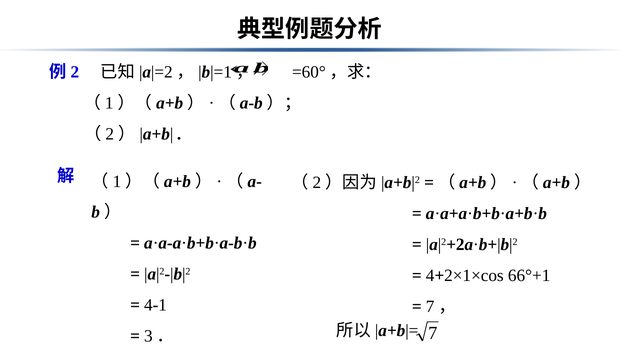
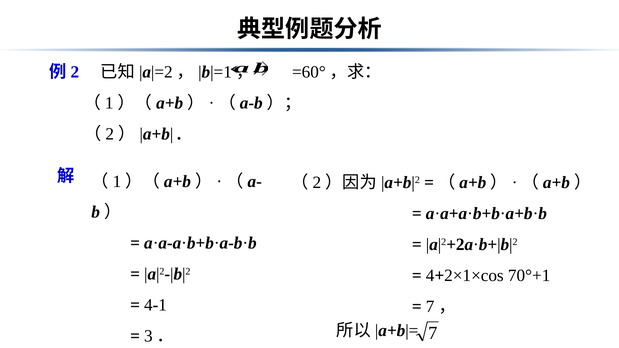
66°+1: 66°+1 -> 70°+1
